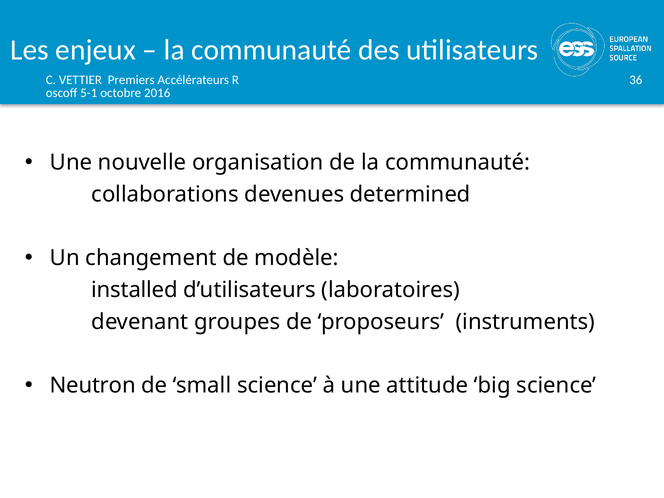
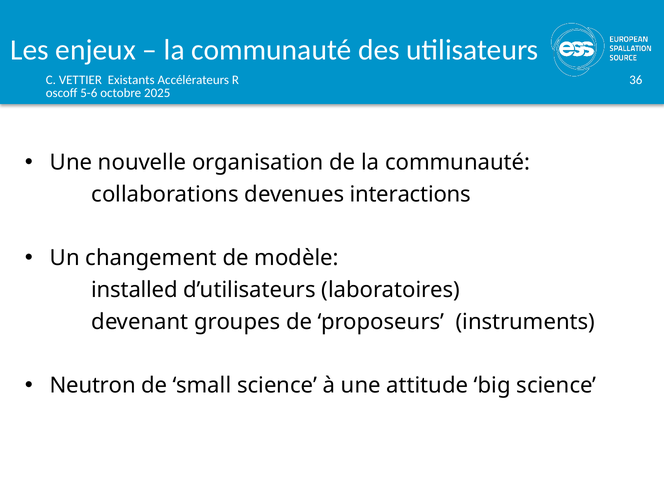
Premiers: Premiers -> Existants
5-1: 5-1 -> 5-6
2016: 2016 -> 2025
determined: determined -> interactions
